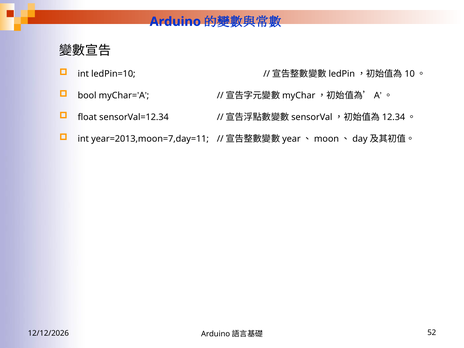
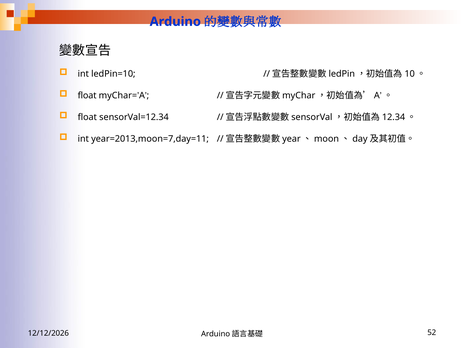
bool at (87, 95): bool -> float
